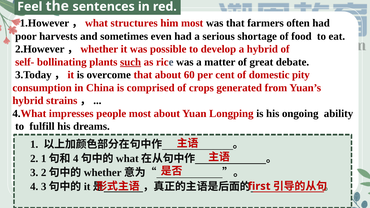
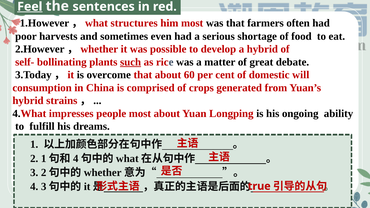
Feel underline: none -> present
pity: pity -> will
first: first -> true
